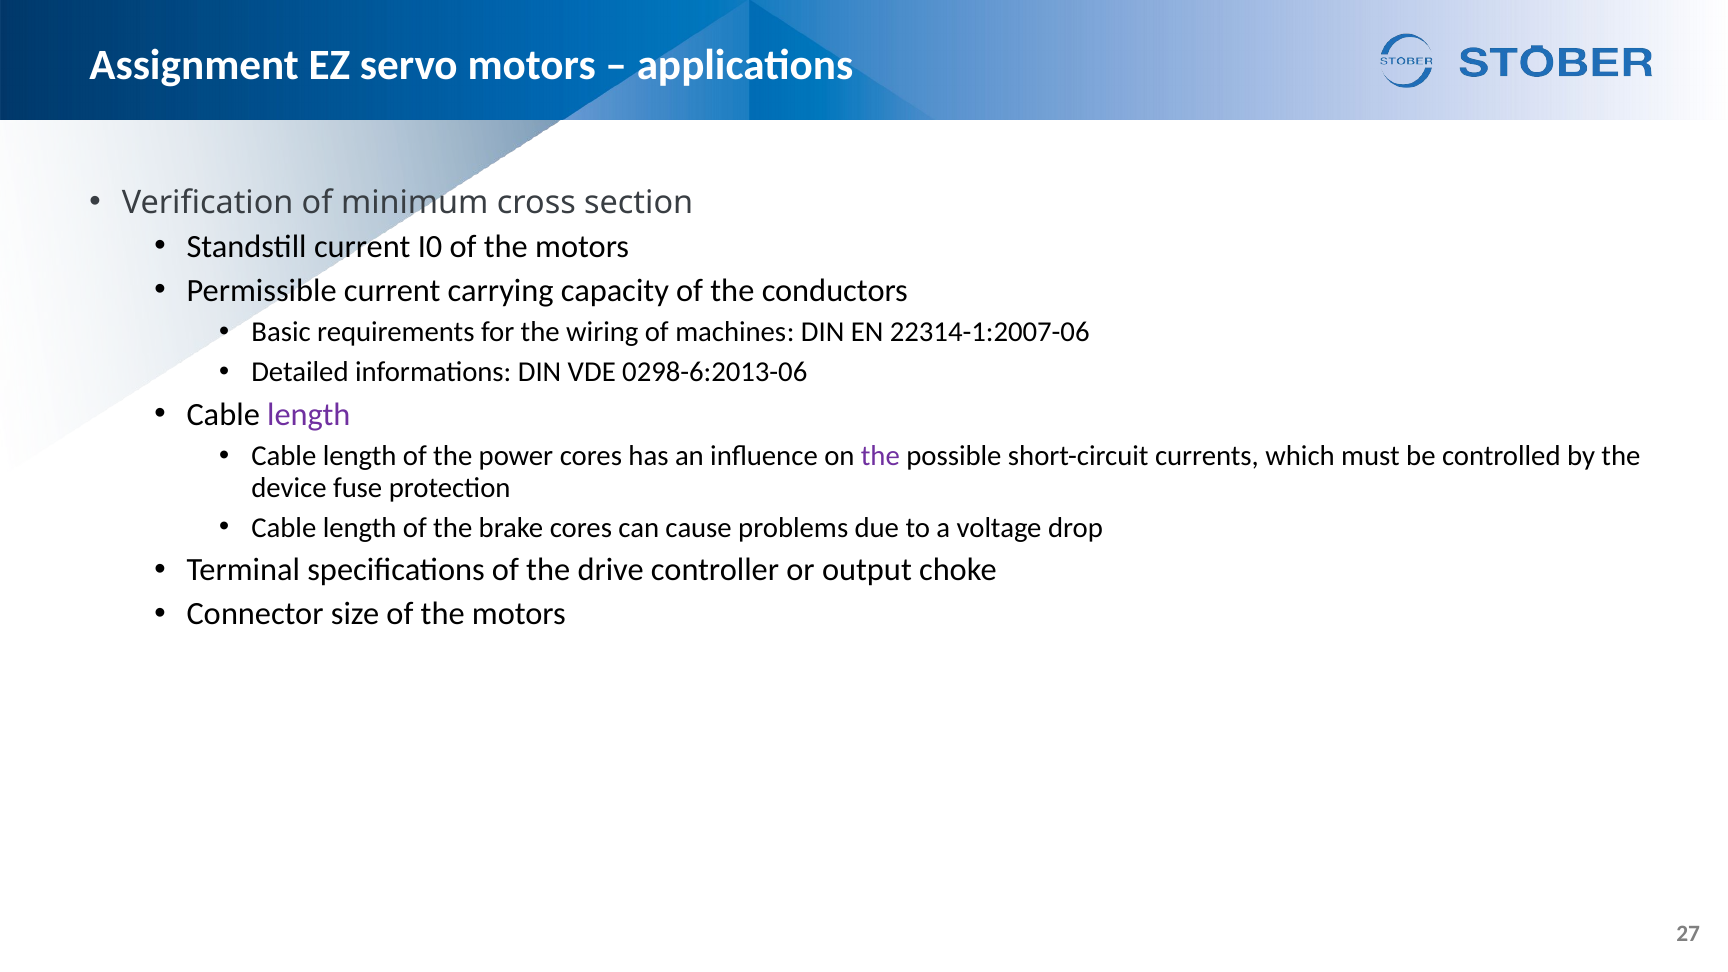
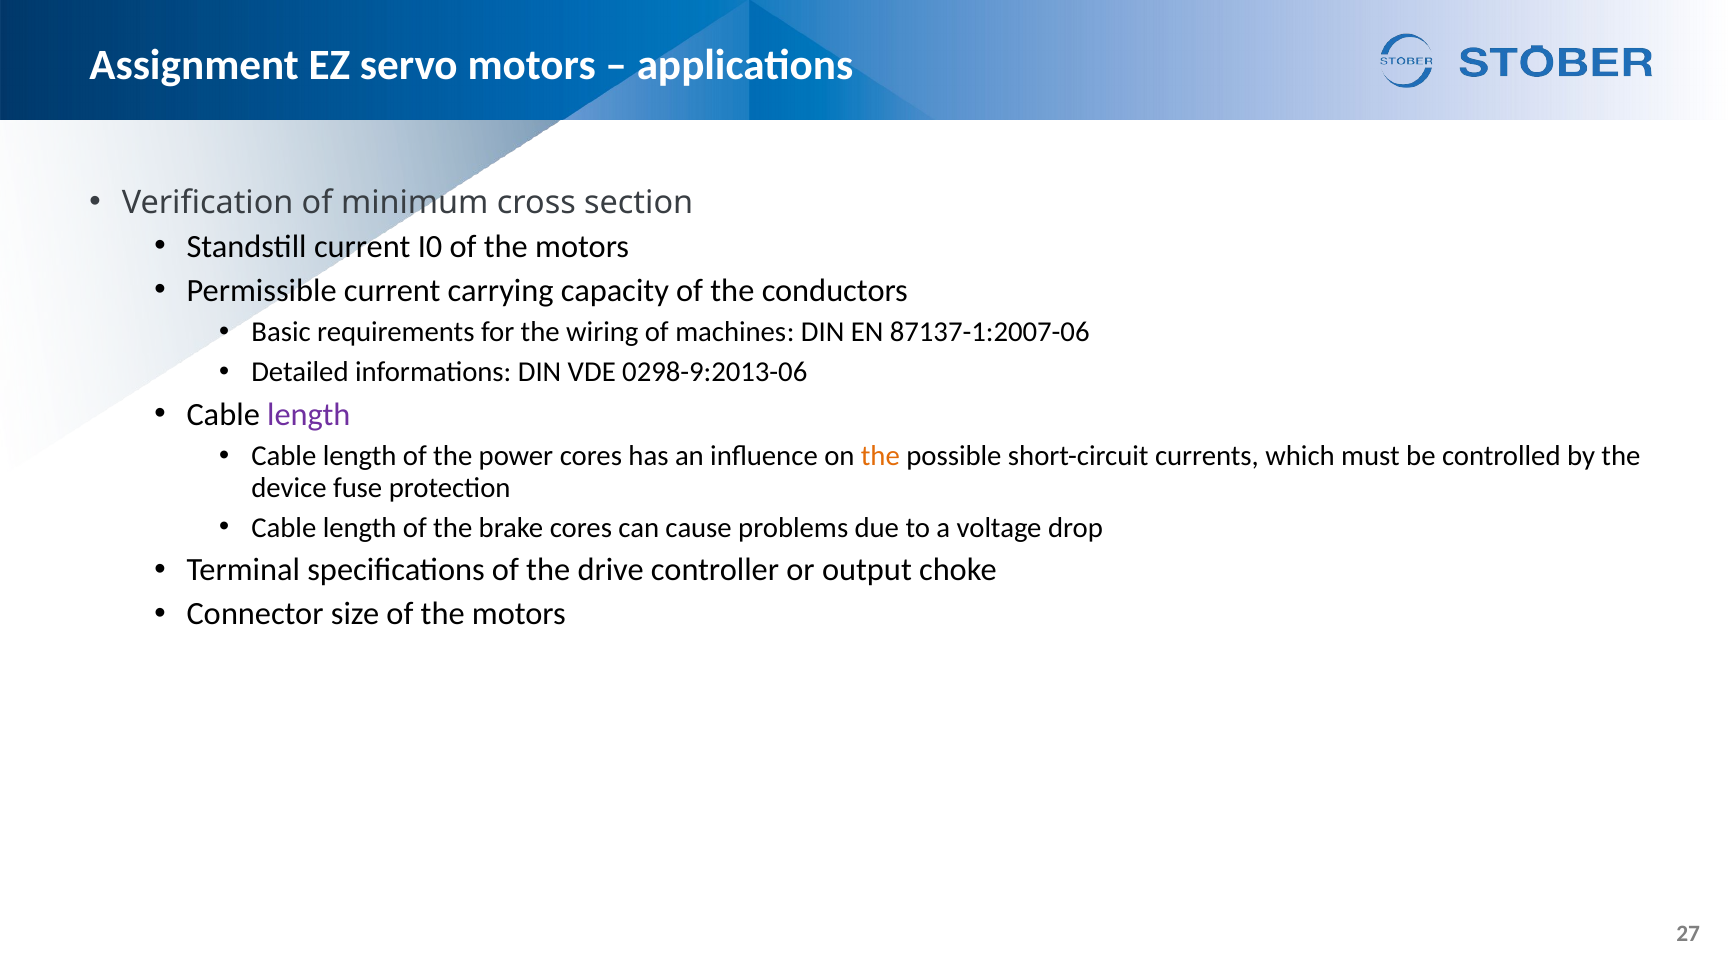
22314-1:2007-06: 22314-1:2007-06 -> 87137-1:2007-06
0298-6:2013-06: 0298-6:2013-06 -> 0298-9:2013-06
the at (880, 456) colour: purple -> orange
